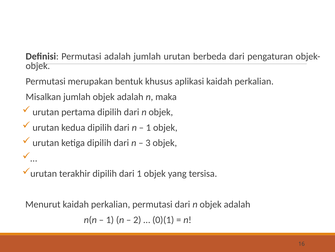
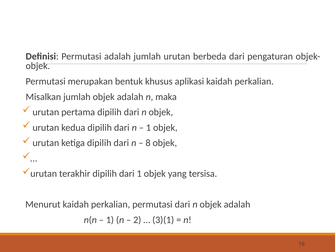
3: 3 -> 8
0)(1: 0)(1 -> 3)(1
